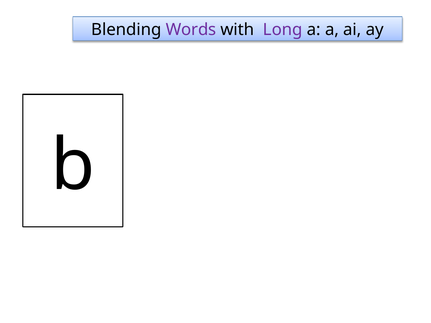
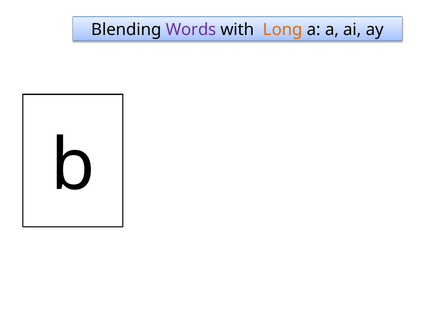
Long colour: purple -> orange
